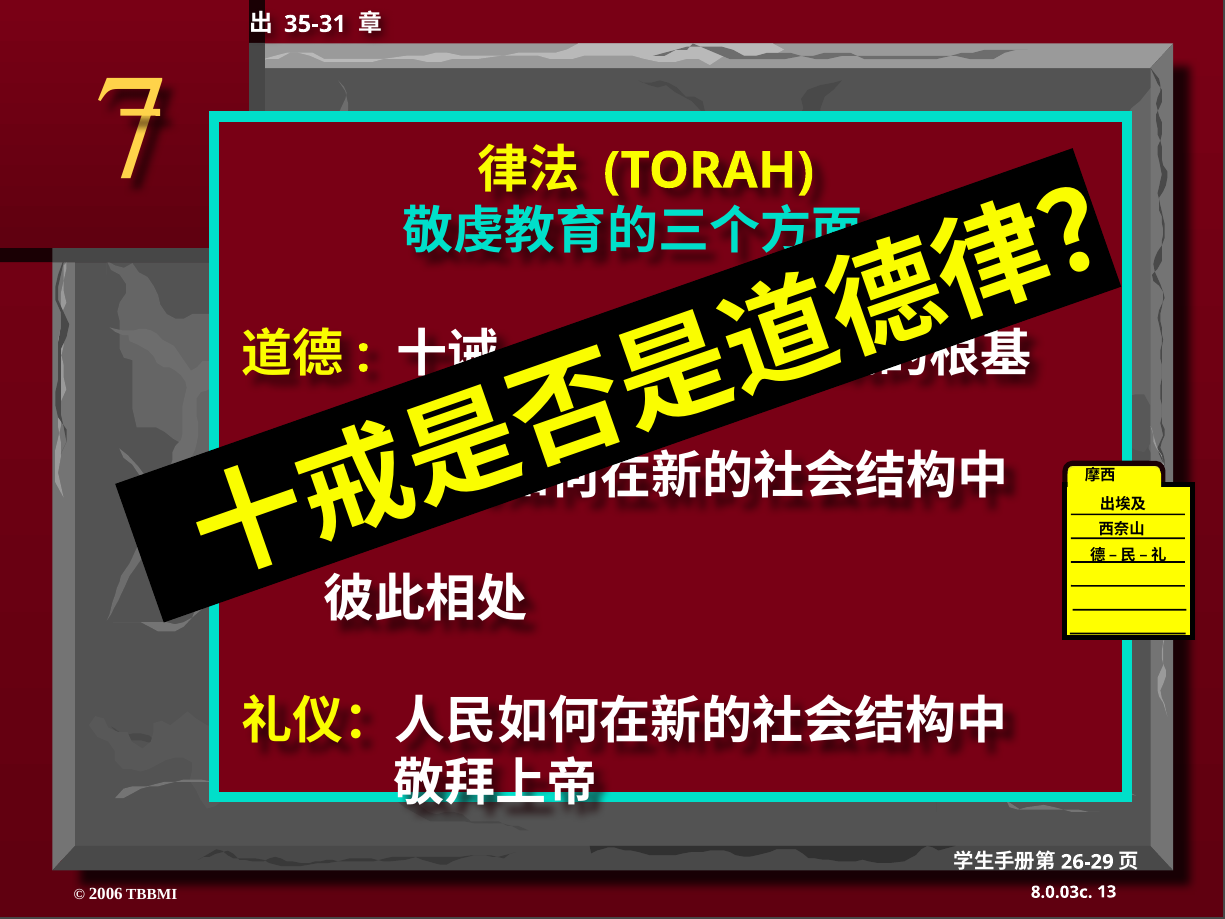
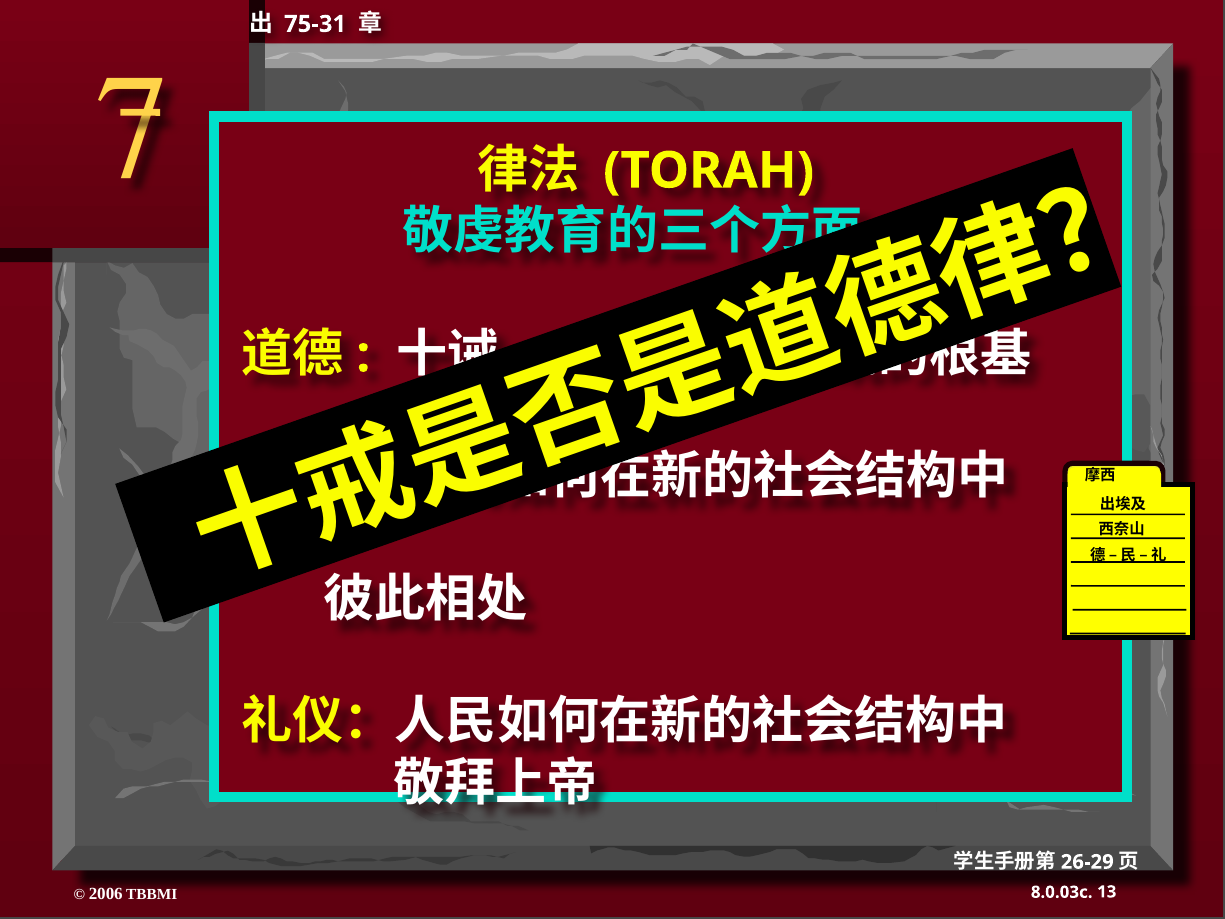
35-31: 35-31 -> 75-31
